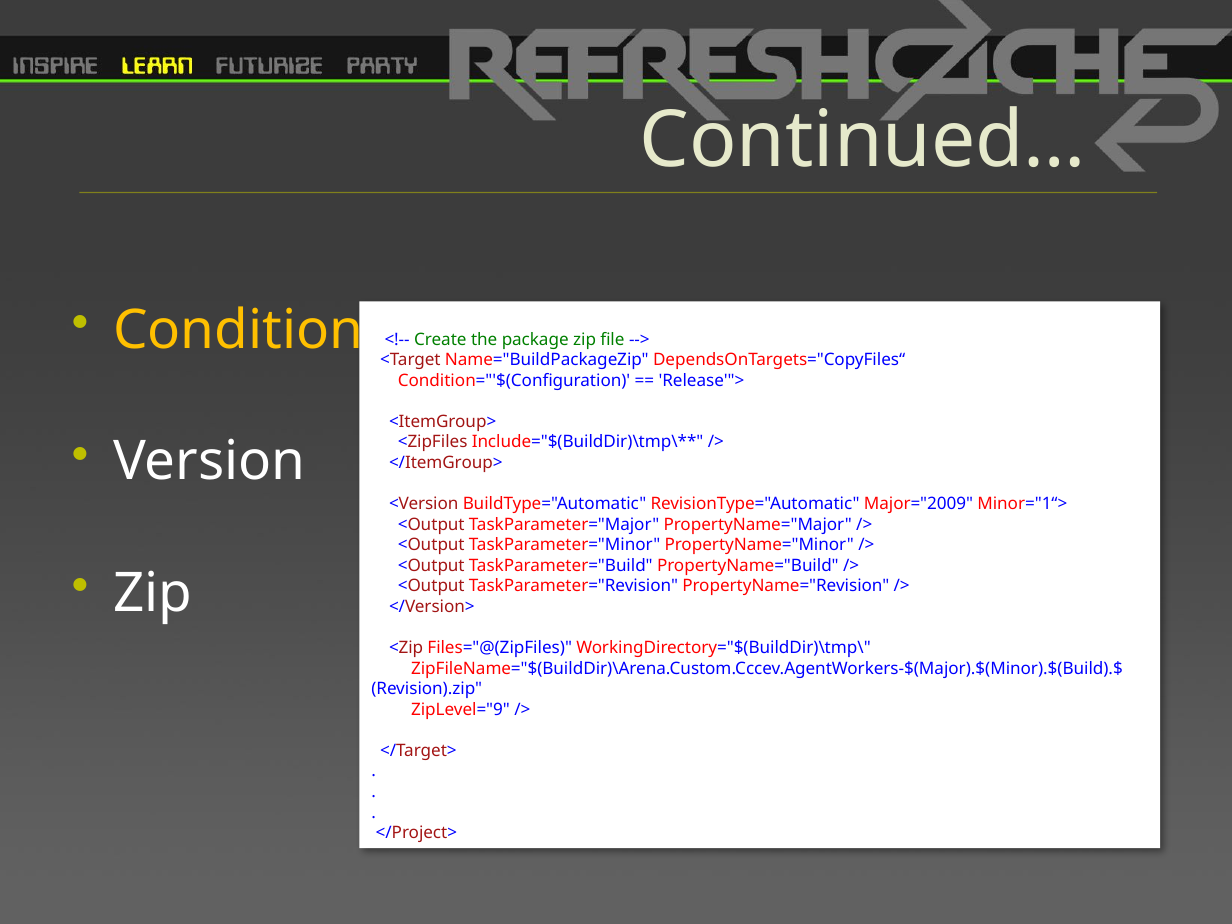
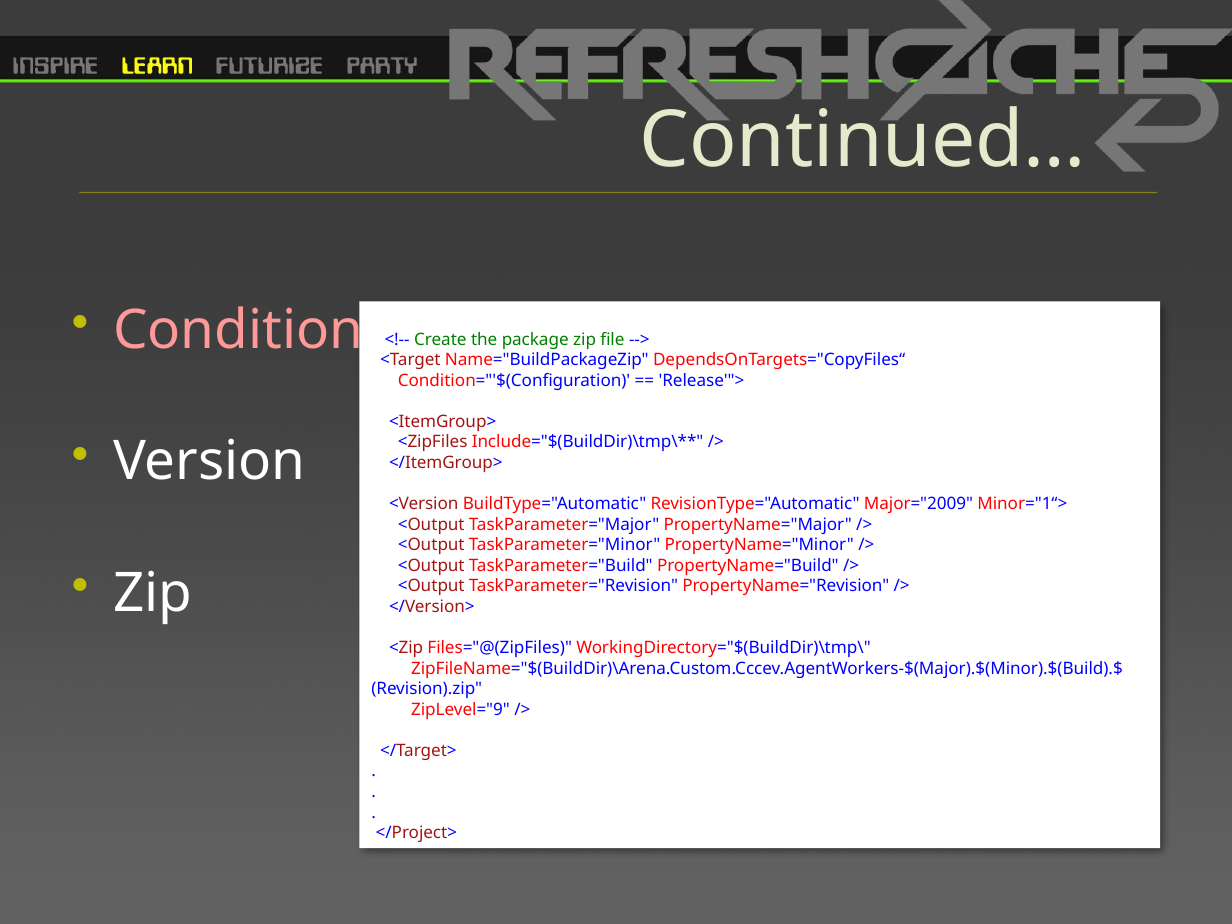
Condition colour: yellow -> pink
